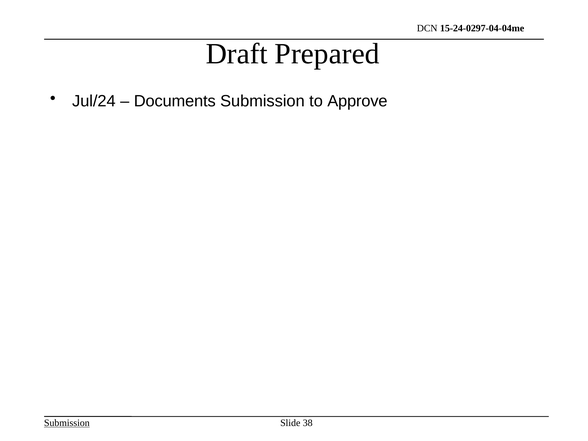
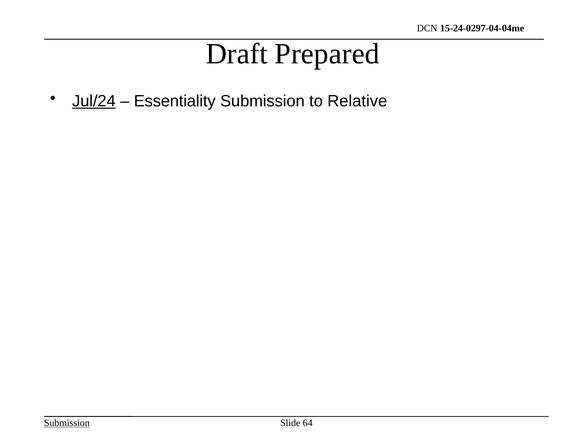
Jul/24 underline: none -> present
Documents: Documents -> Essentiality
Approve: Approve -> Relative
38: 38 -> 64
